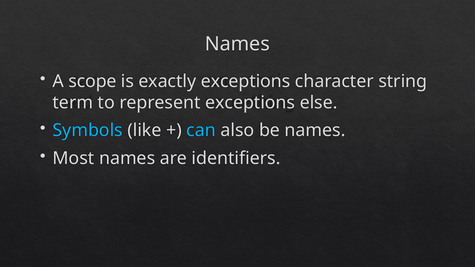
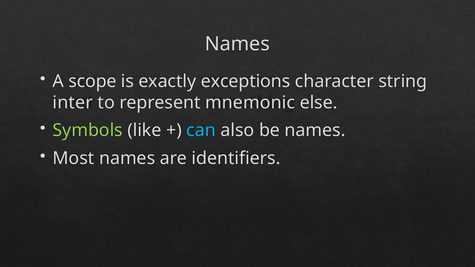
term: term -> inter
represent exceptions: exceptions -> mnemonic
Symbols colour: light blue -> light green
